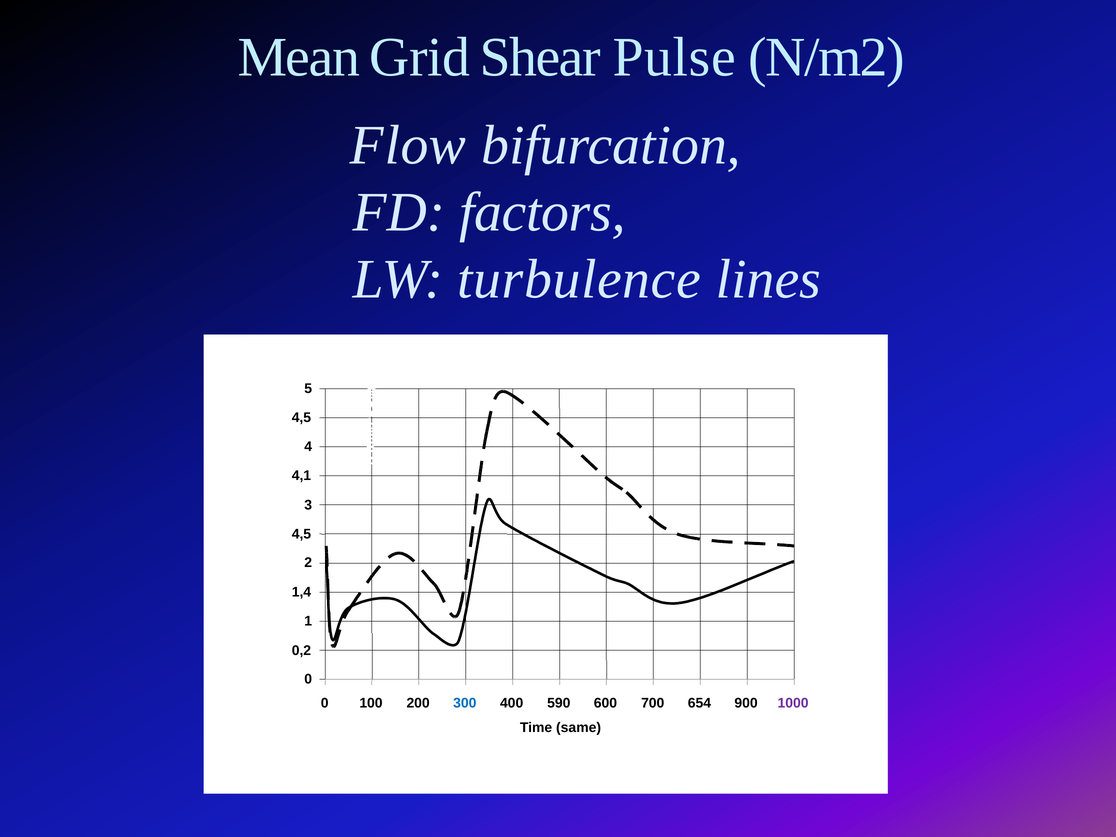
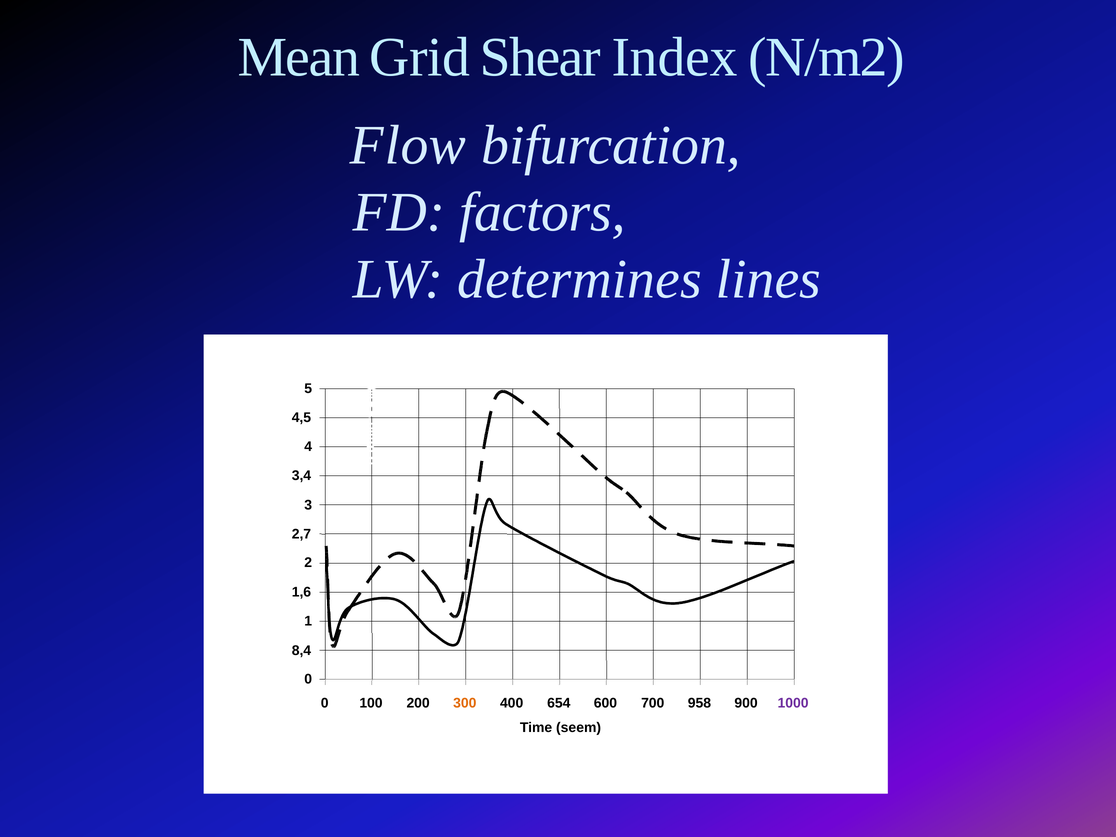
Pulse: Pulse -> Index
turbulence: turbulence -> determines
4,1: 4,1 -> 3,4
4,5 at (301, 534): 4,5 -> 2,7
1,4: 1,4 -> 1,6
0,2: 0,2 -> 8,4
300 colour: blue -> orange
590: 590 -> 654
654: 654 -> 958
same: same -> seem
